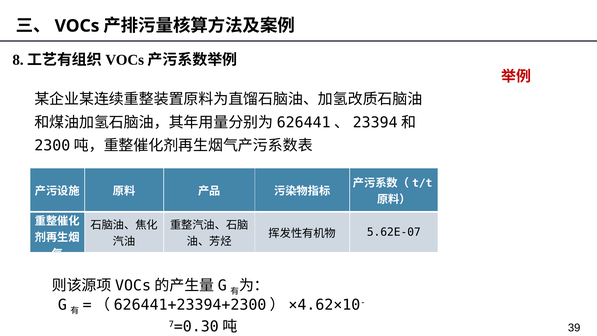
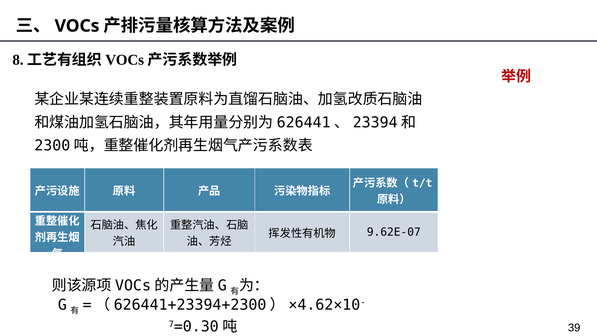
5.62E-07: 5.62E-07 -> 9.62E-07
